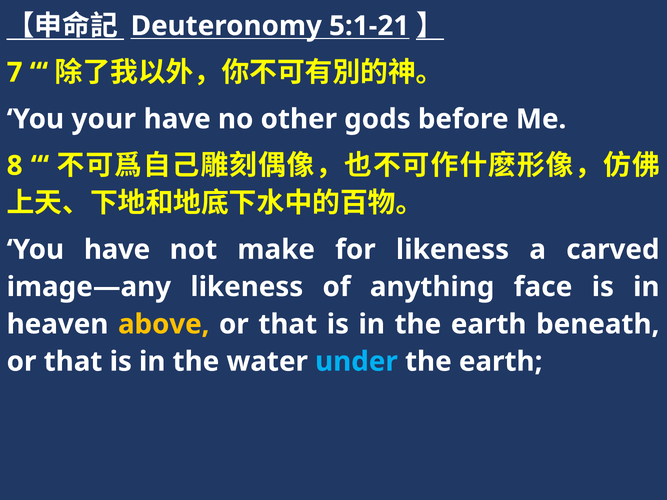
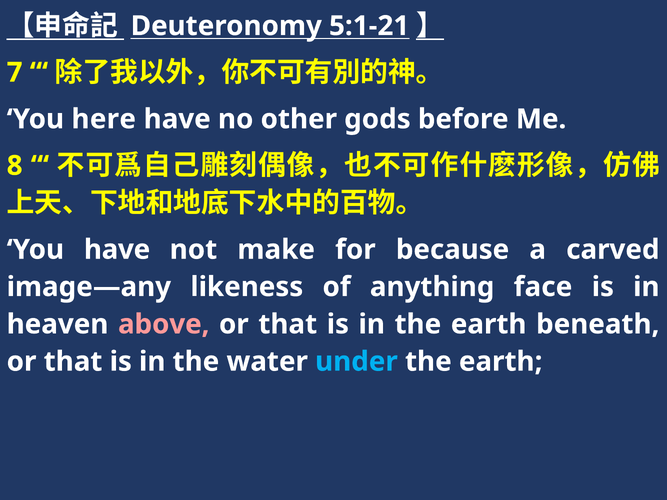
your: your -> here
for likeness: likeness -> because
above colour: yellow -> pink
